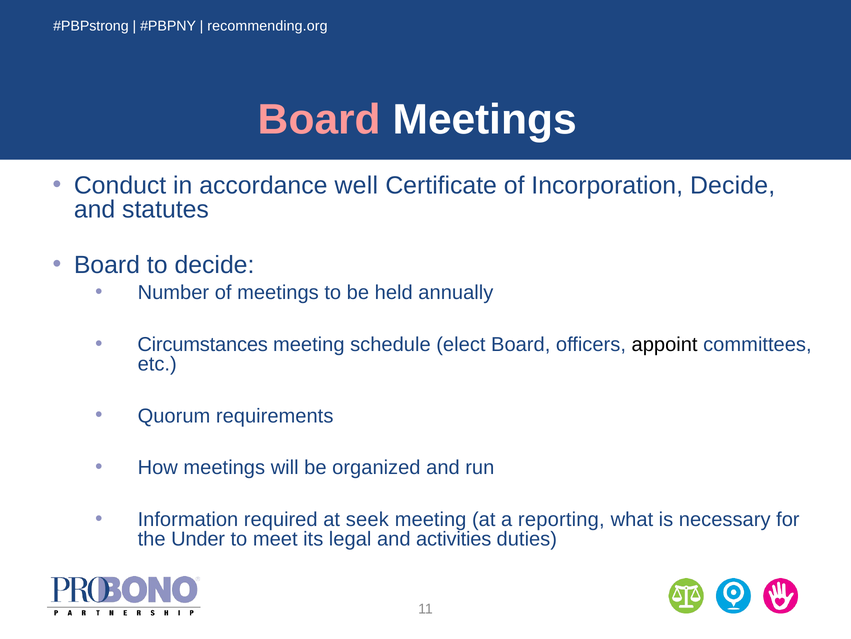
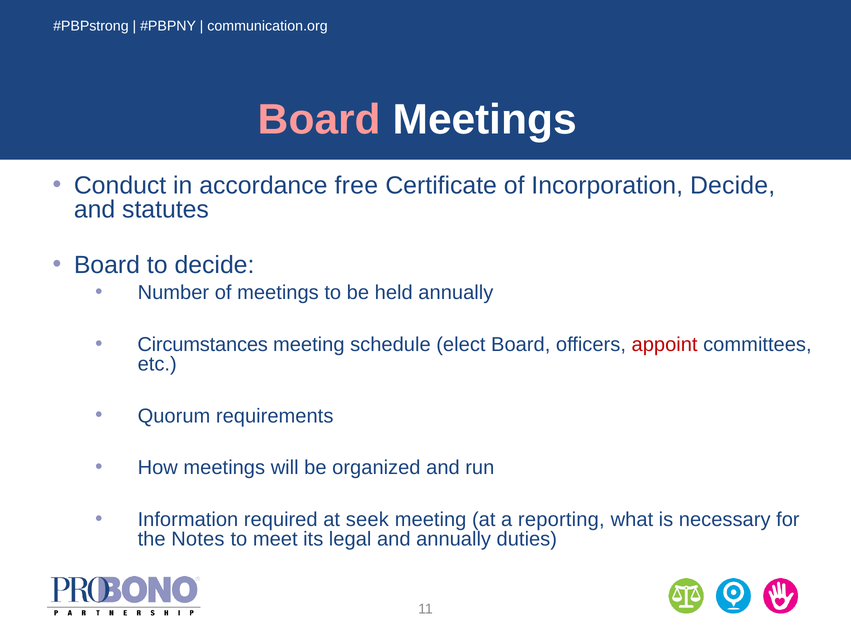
recommending.org: recommending.org -> communication.org
well: well -> free
appoint colour: black -> red
Under: Under -> Notes
and activities: activities -> annually
